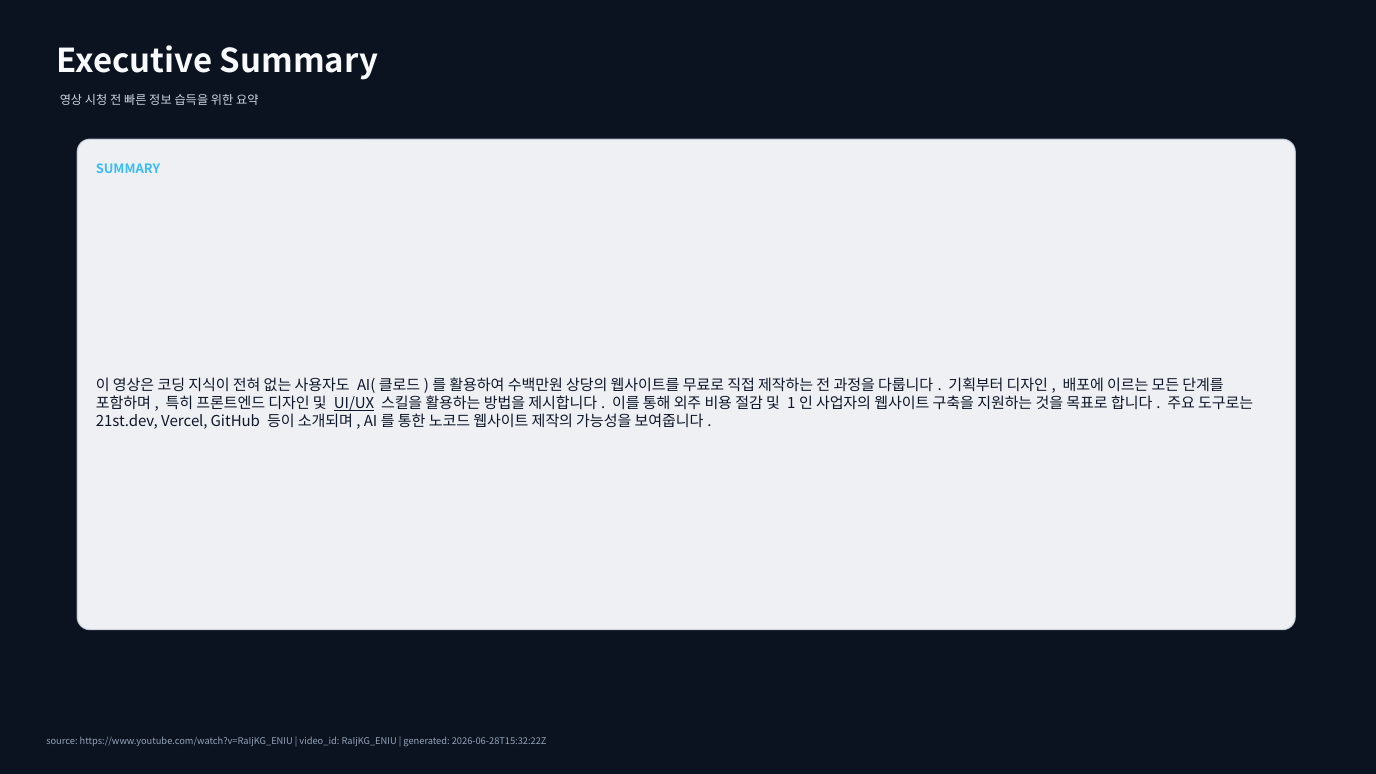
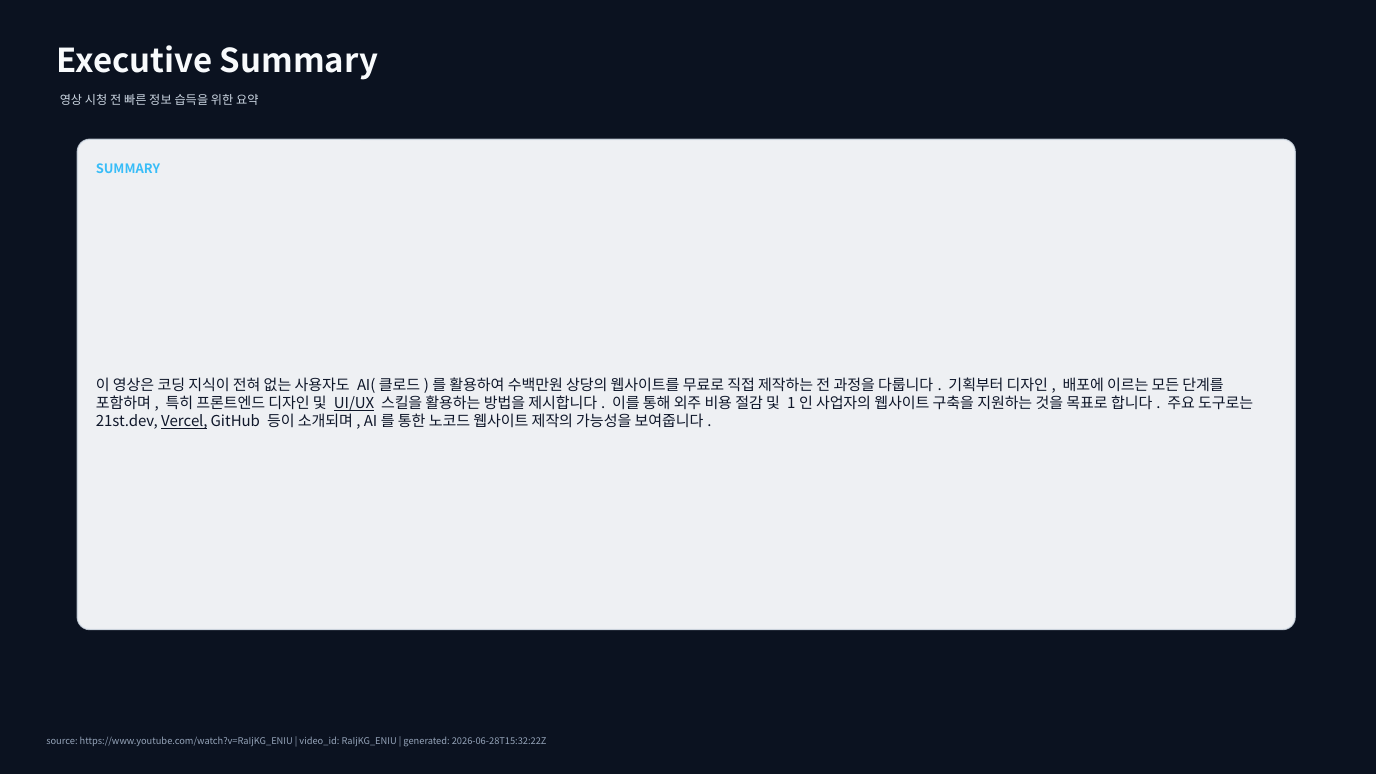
Vercel underline: none -> present
